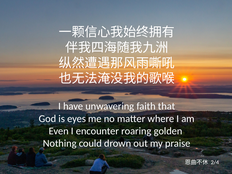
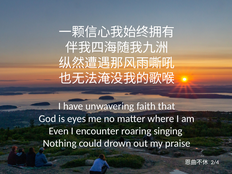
golden: golden -> singing
